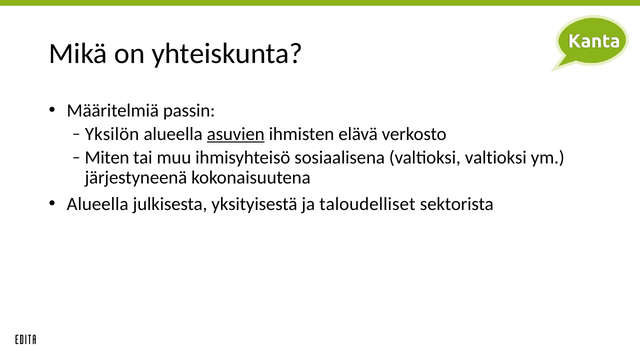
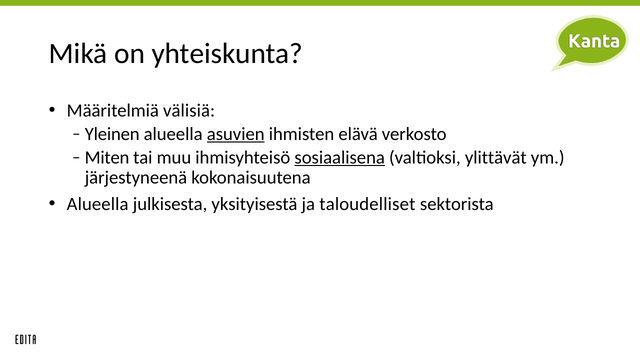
passin: passin -> välisiä
Yksilön: Yksilön -> Yleinen
sosiaalisena underline: none -> present
valtioksi valtioksi: valtioksi -> ylittävät
